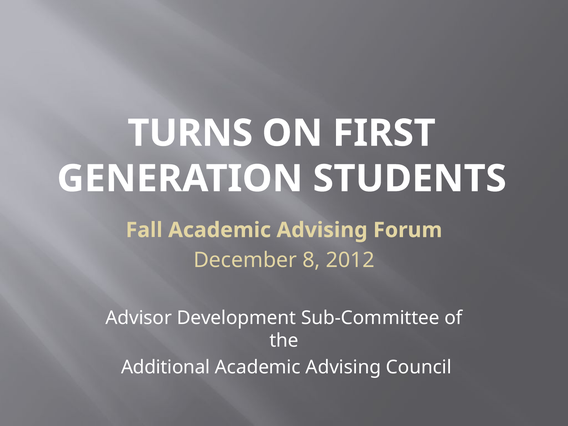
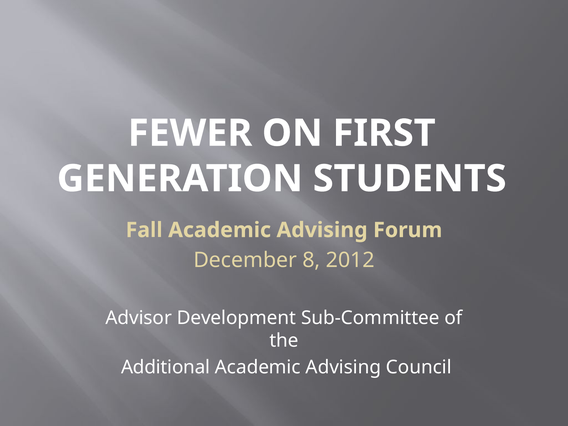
TURNS: TURNS -> FEWER
